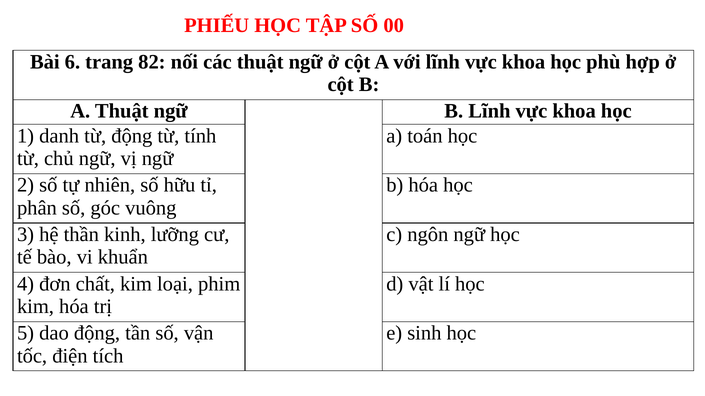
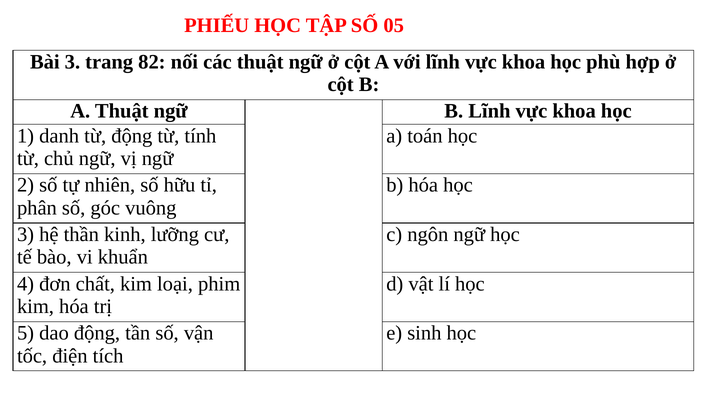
00: 00 -> 05
Bài 6: 6 -> 3
